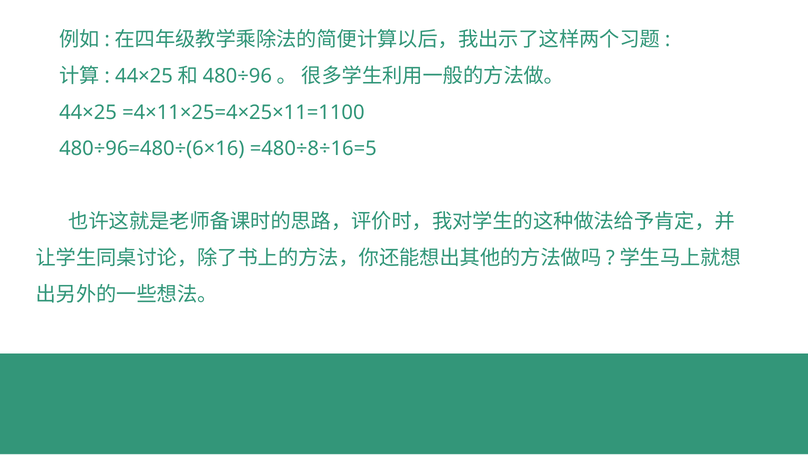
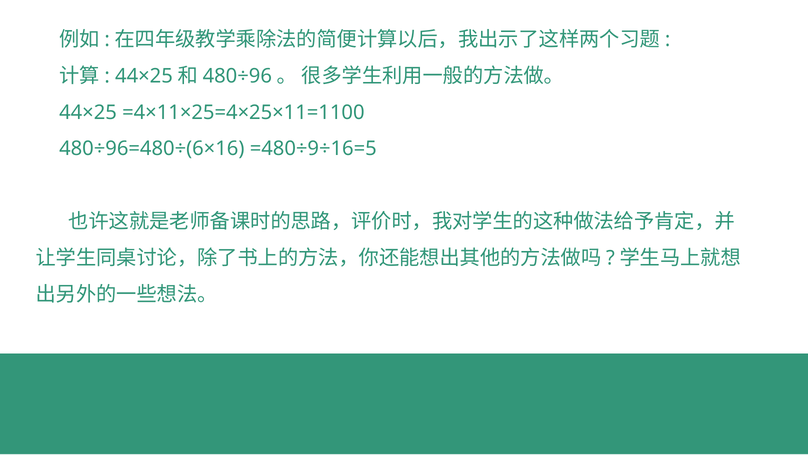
=480÷8÷16=5: =480÷8÷16=5 -> =480÷9÷16=5
